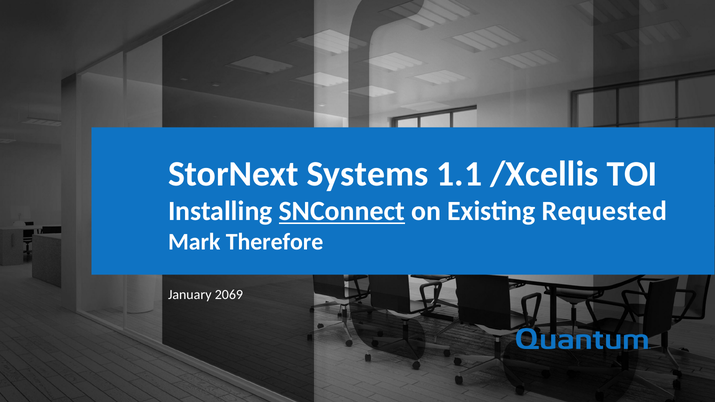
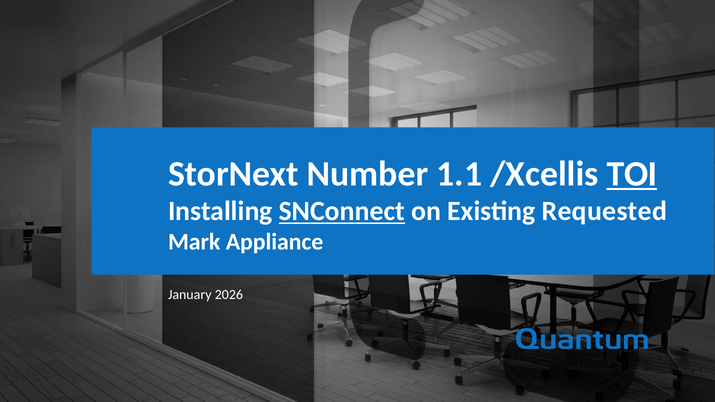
Systems: Systems -> Number
TOI underline: none -> present
Therefore: Therefore -> Appliance
2069: 2069 -> 2026
